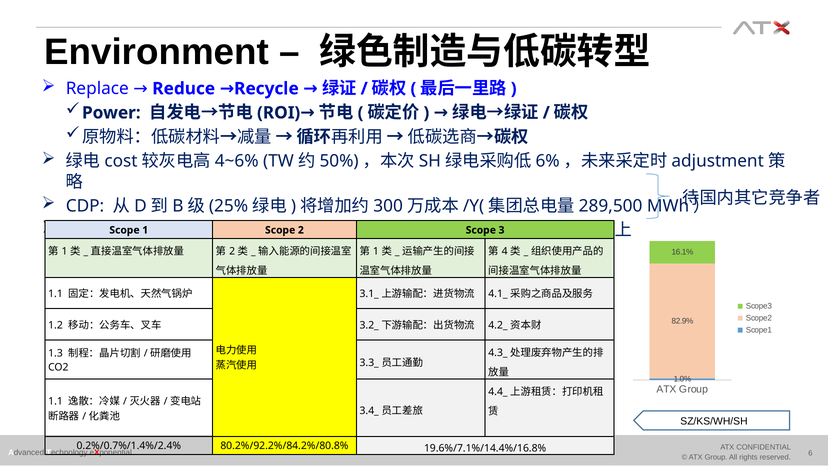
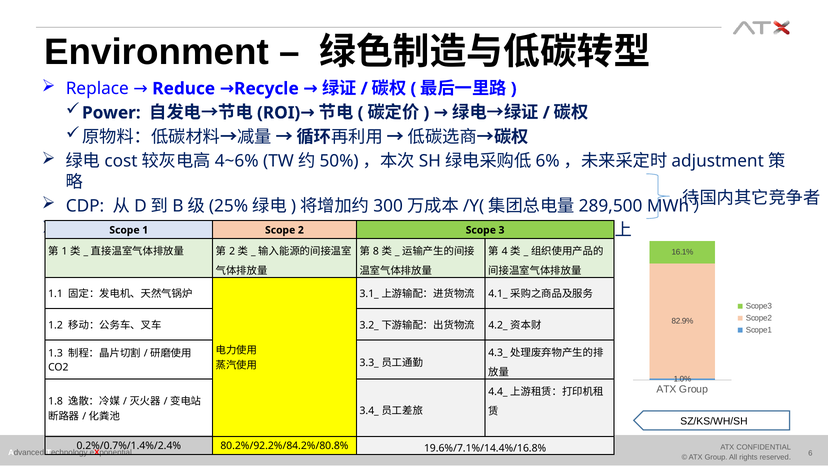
1 at (376, 251): 1 -> 8
1.1 at (56, 401): 1.1 -> 1.8
